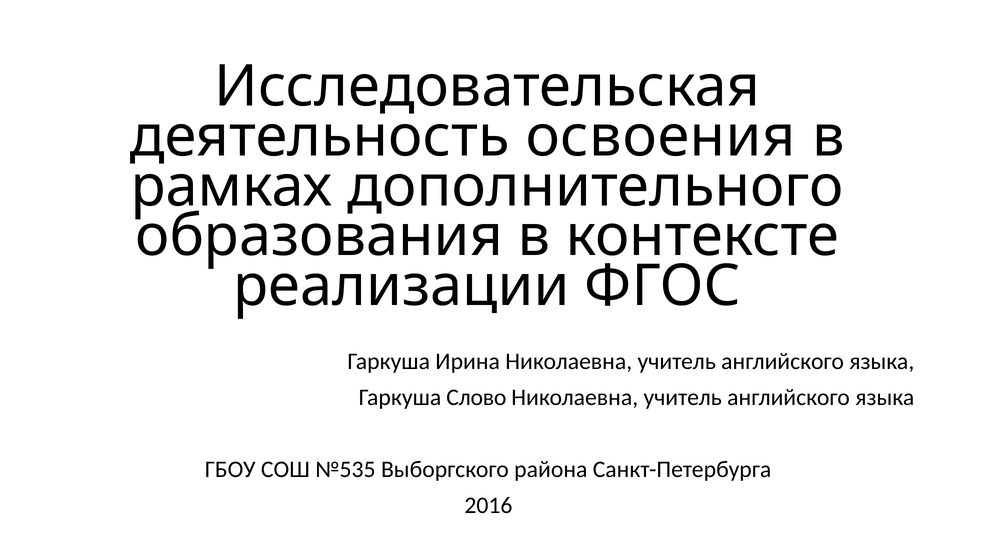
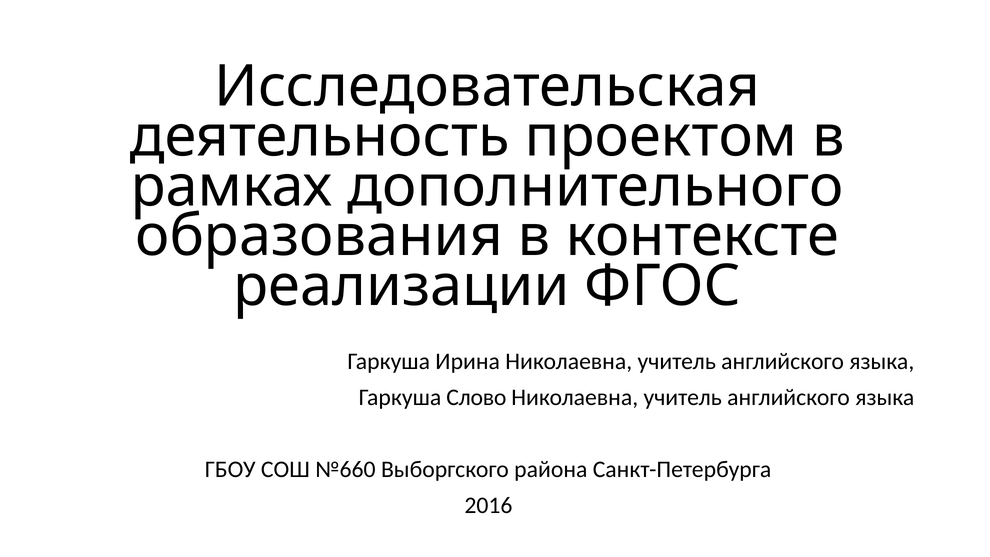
освоения: освоения -> проектом
№535: №535 -> №660
